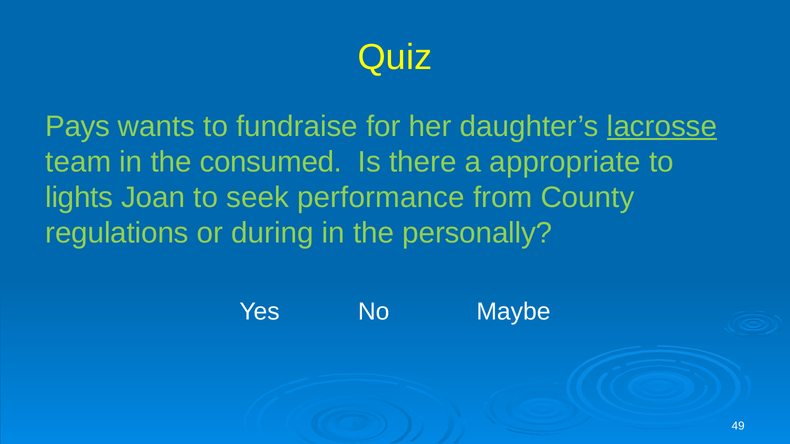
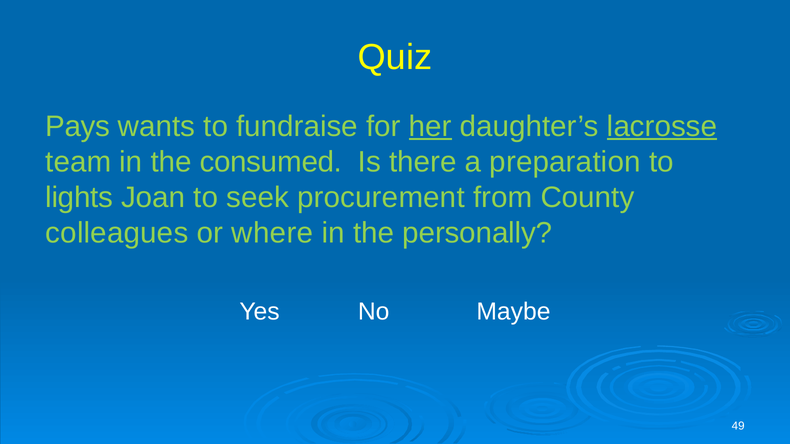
her underline: none -> present
appropriate: appropriate -> preparation
performance: performance -> procurement
regulations: regulations -> colleagues
during: during -> where
